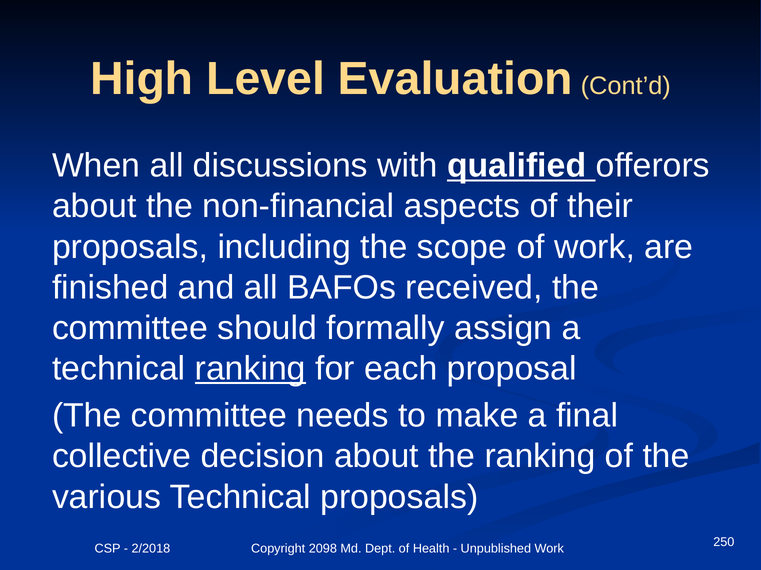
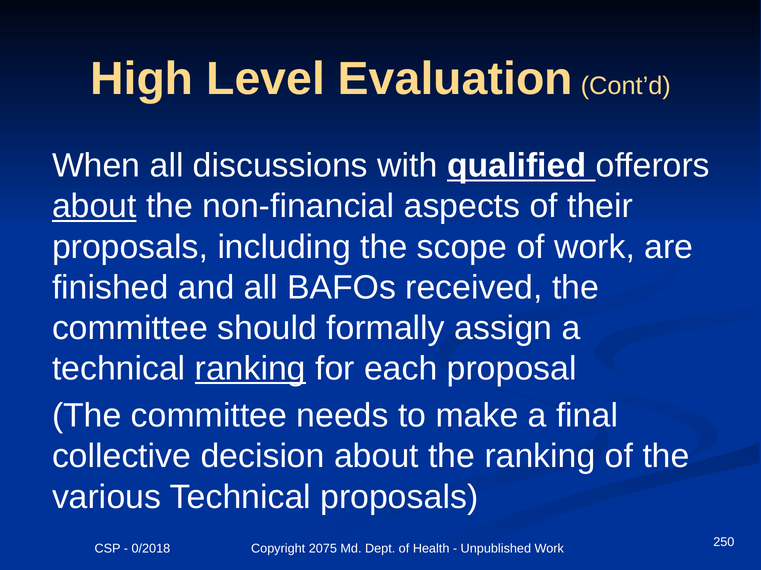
about at (94, 207) underline: none -> present
2/2018: 2/2018 -> 0/2018
2098: 2098 -> 2075
